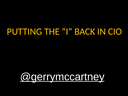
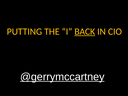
BACK underline: none -> present
